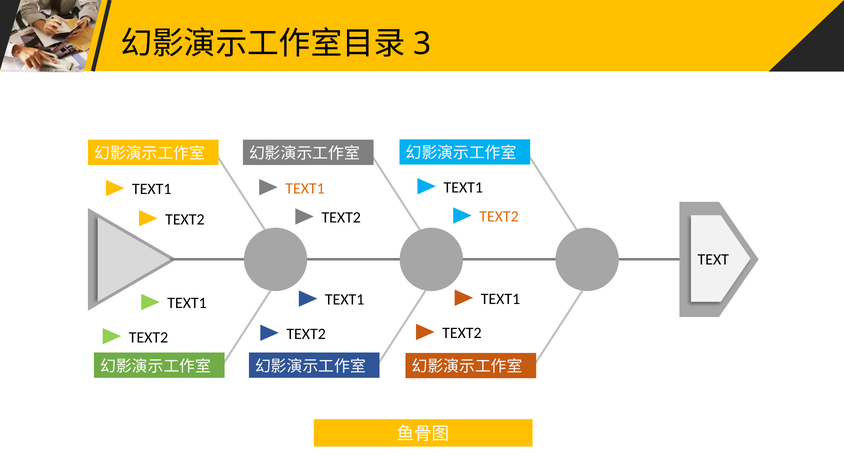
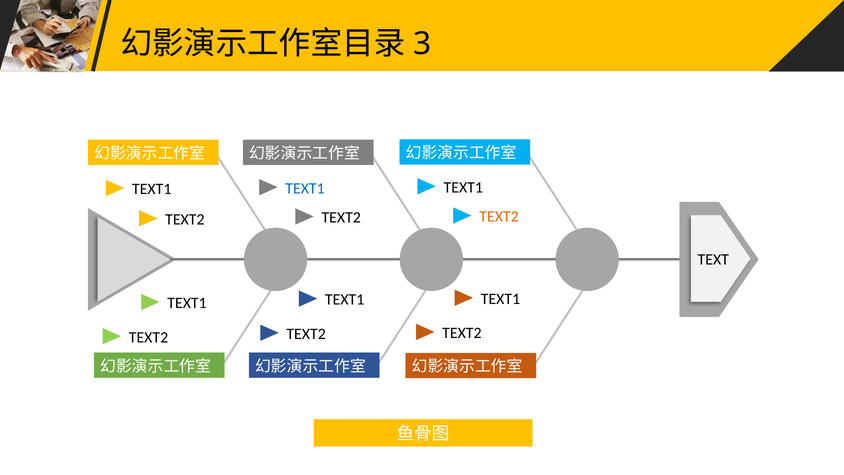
TEXT1 at (305, 188) colour: orange -> blue
